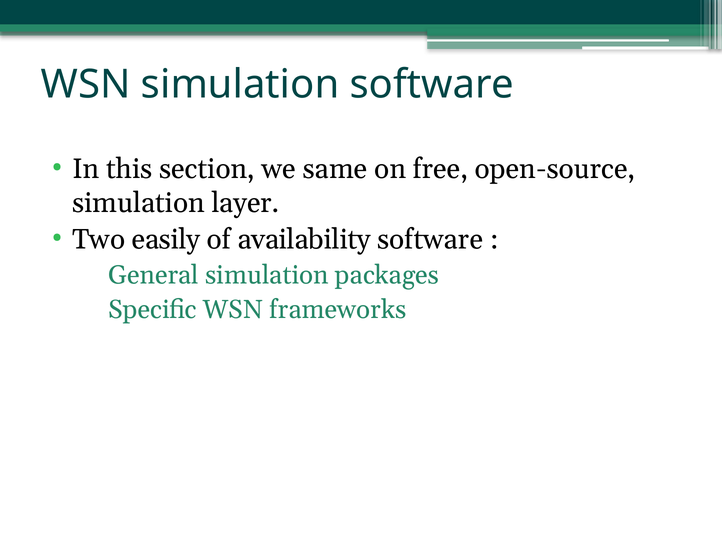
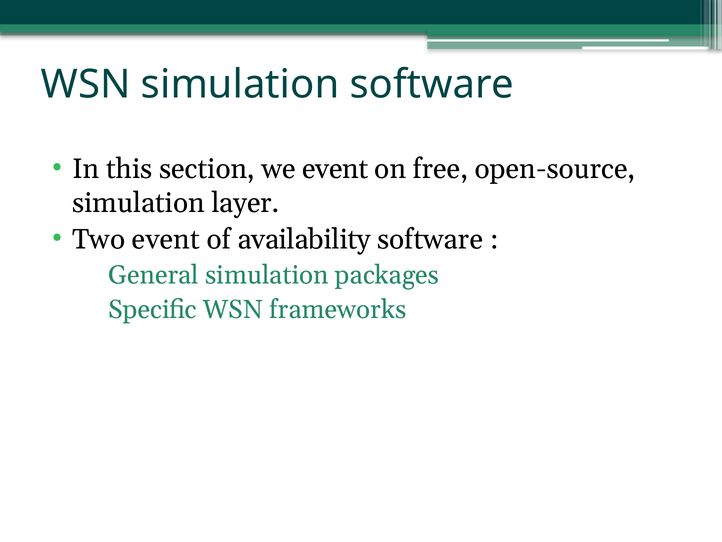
we same: same -> event
Two easily: easily -> event
